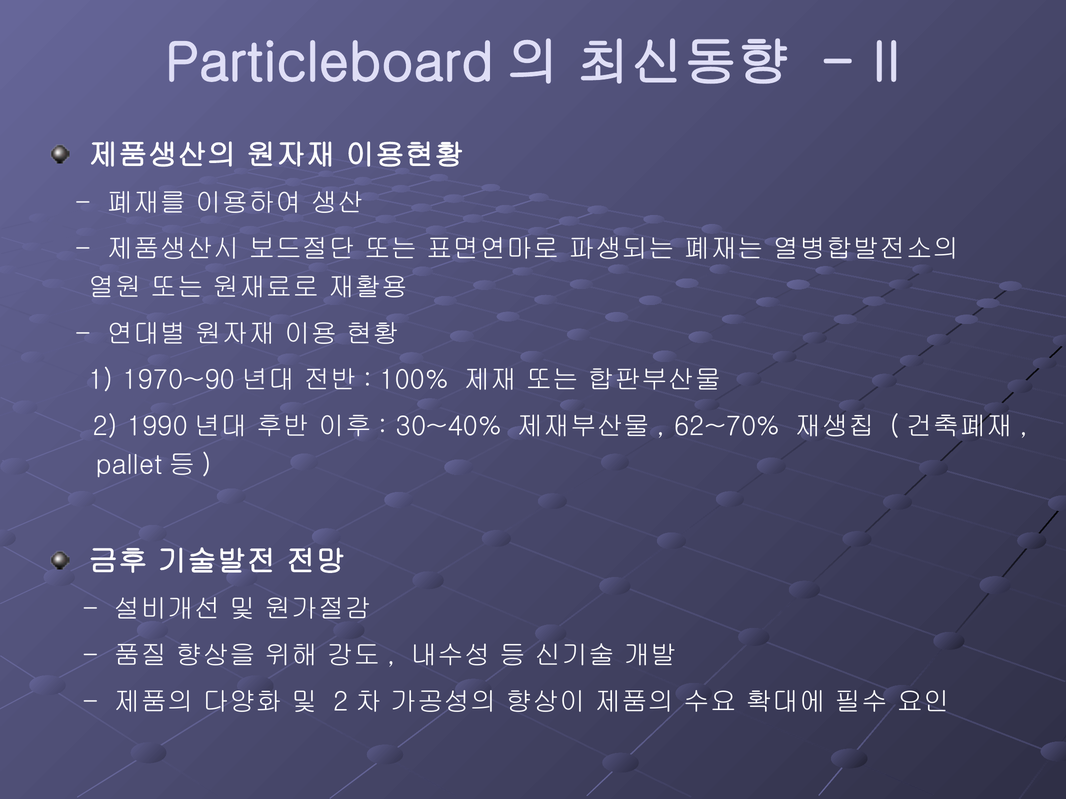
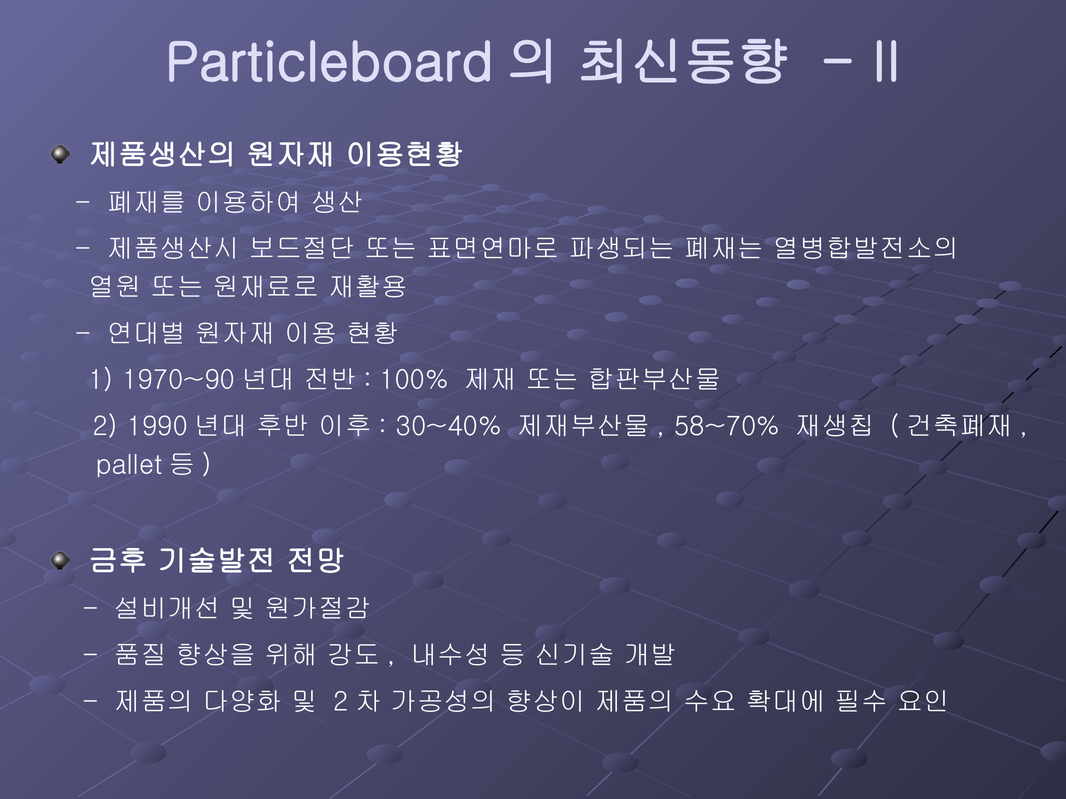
62~70%: 62~70% -> 58~70%
